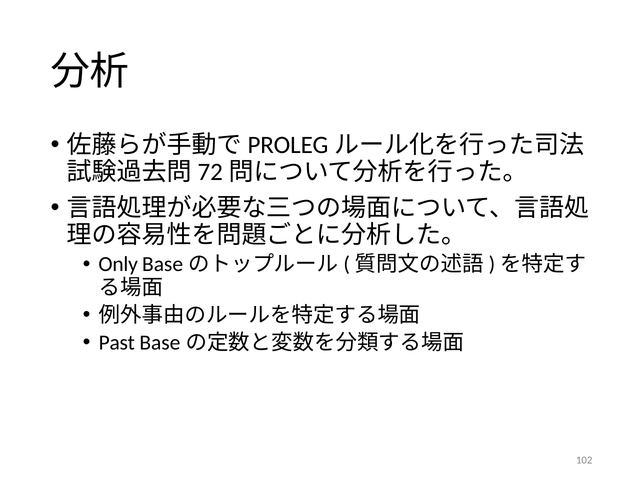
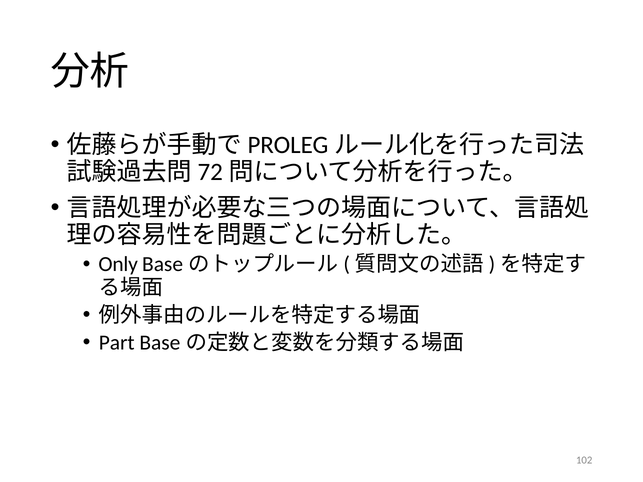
Past: Past -> Part
